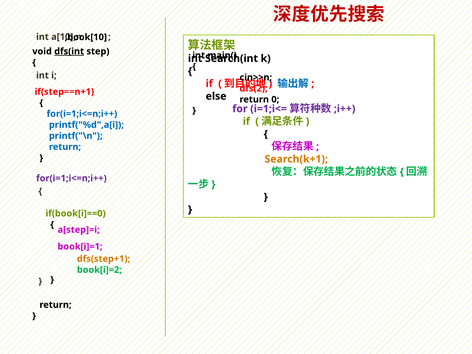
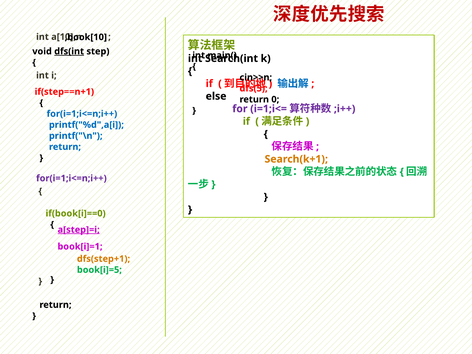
dfs(2: dfs(2 -> dfs(5
a[step]=i underline: none -> present
book[i]=2: book[i]=2 -> book[i]=5
